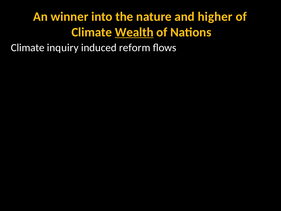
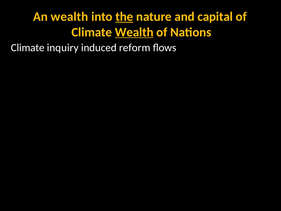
An winner: winner -> wealth
the underline: none -> present
higher: higher -> capital
